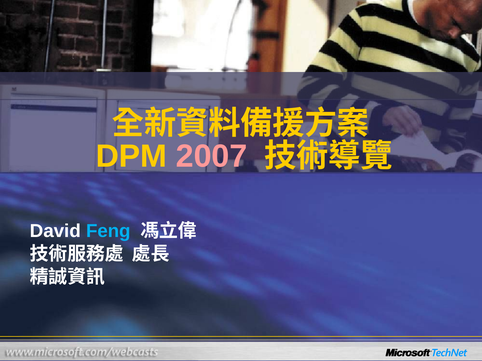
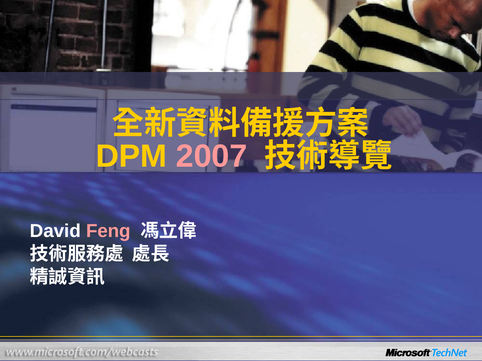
Feng colour: light blue -> pink
